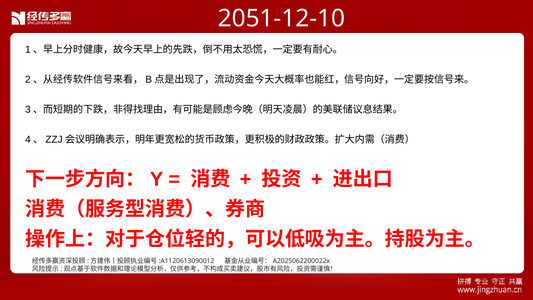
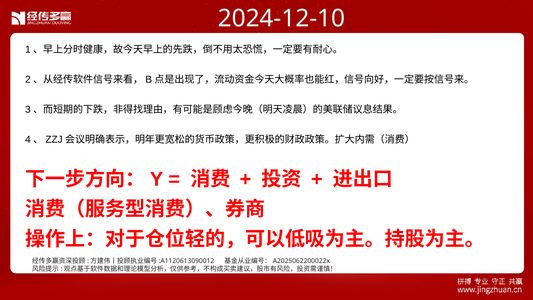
2051-12-10: 2051-12-10 -> 2024-12-10
